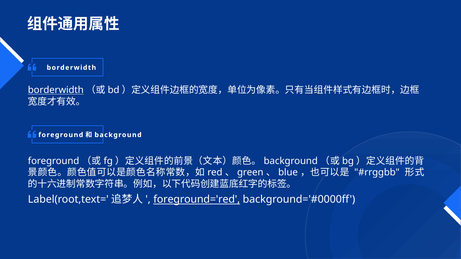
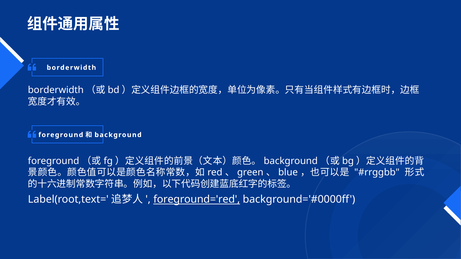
borderwidth at (56, 90) underline: present -> none
